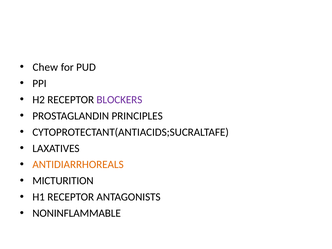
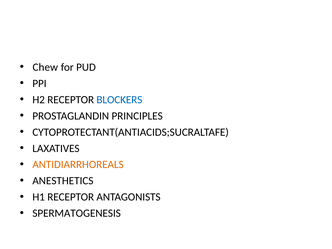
BLOCKERS colour: purple -> blue
MICTURITION: MICTURITION -> ANESTHETICS
NONINFLAMMABLE: NONINFLAMMABLE -> SPERMATOGENESIS
